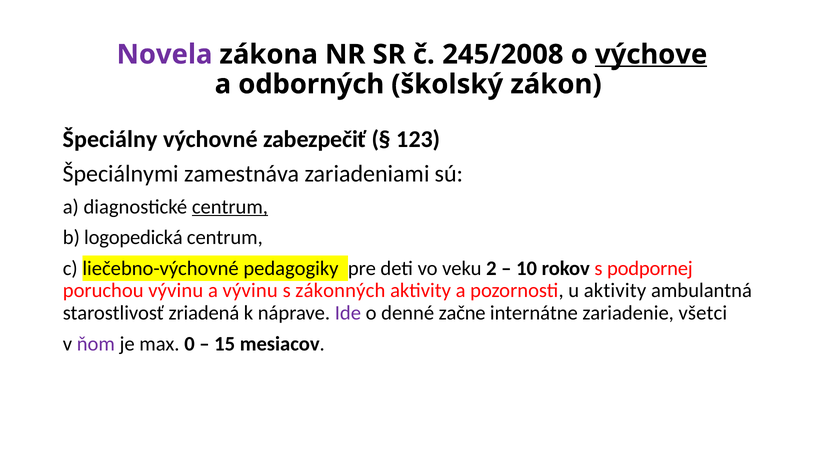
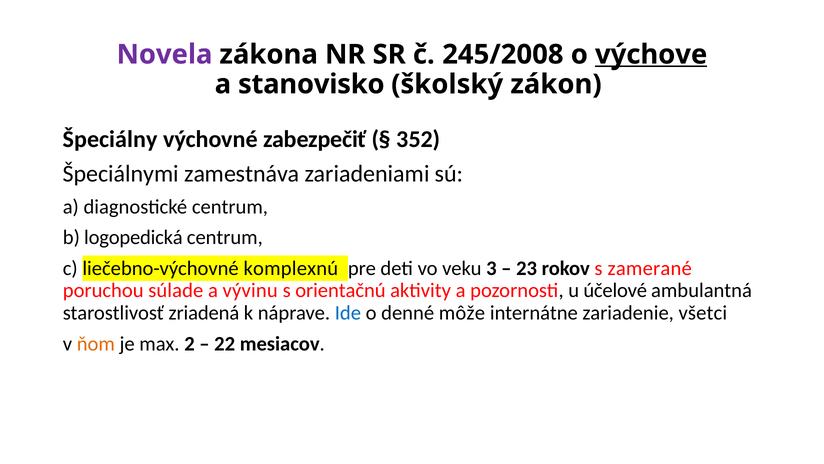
odborných: odborných -> stanovisko
123: 123 -> 352
centrum at (230, 206) underline: present -> none
pedagogiky: pedagogiky -> komplexnú
2: 2 -> 3
10: 10 -> 23
podpornej: podpornej -> zamerané
poruchou vývinu: vývinu -> súlade
zákonných: zákonných -> orientačnú
u aktivity: aktivity -> účelové
Ide colour: purple -> blue
začne: začne -> môže
ňom colour: purple -> orange
0: 0 -> 2
15: 15 -> 22
